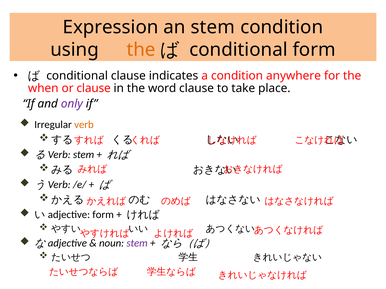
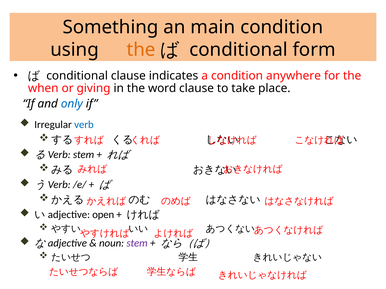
Expression: Expression -> Something
an stem: stem -> main
or clause: clause -> giving
only colour: purple -> blue
verb colour: orange -> blue
form at (103, 215): form -> open
